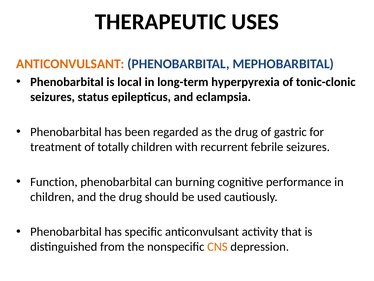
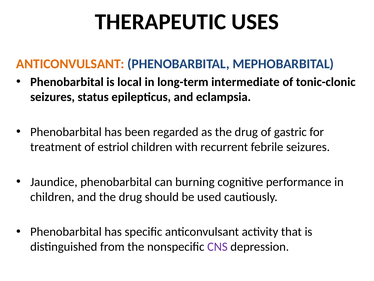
hyperpyrexia: hyperpyrexia -> intermediate
totally: totally -> estriol
Function: Function -> Jaundice
CNS colour: orange -> purple
